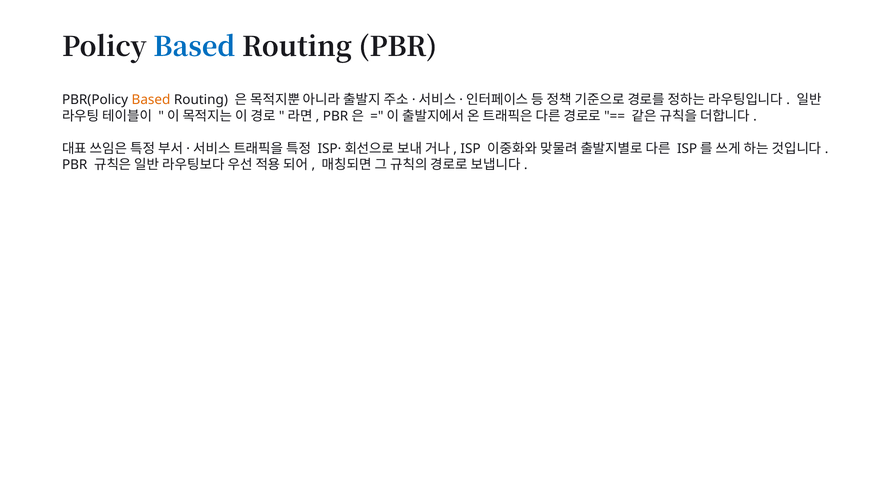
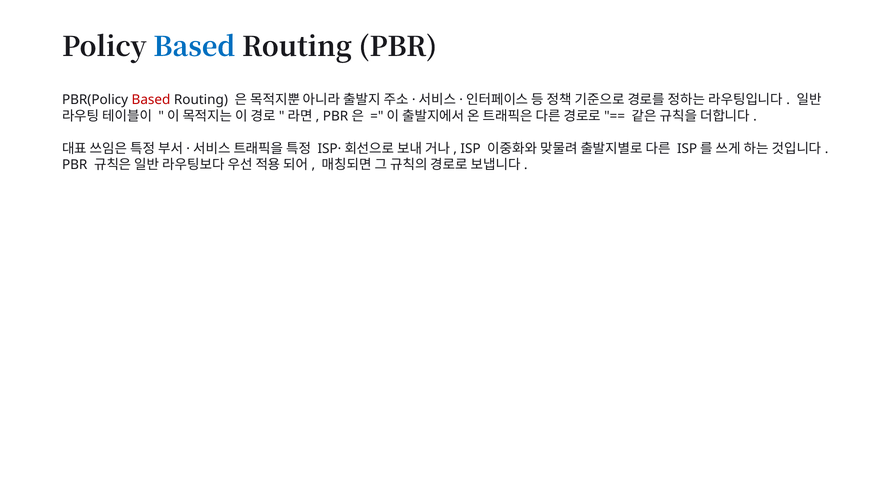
Based at (151, 100) colour: orange -> red
